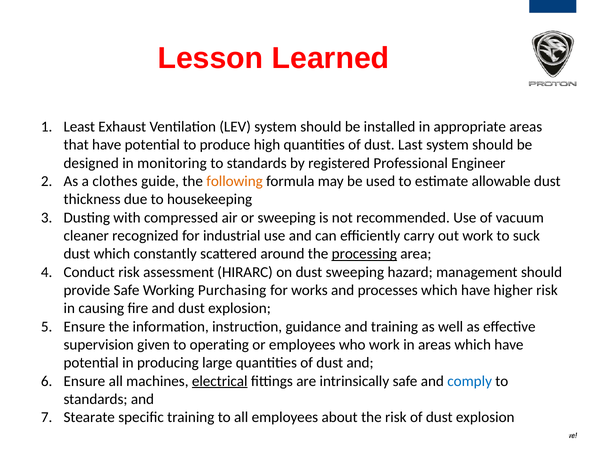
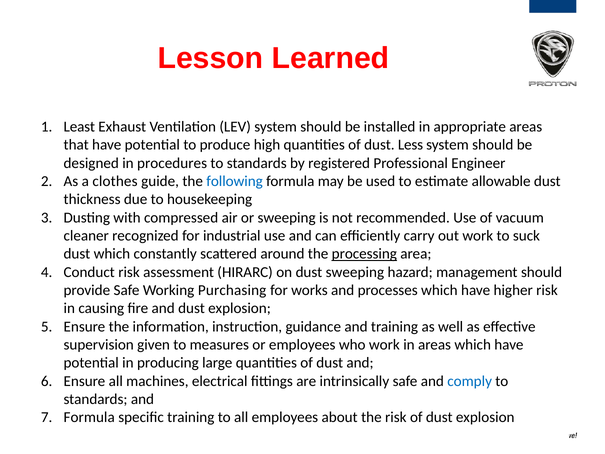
Last: Last -> Less
monitoring: monitoring -> procedures
following colour: orange -> blue
operating: operating -> measures
electrical underline: present -> none
Stearate at (89, 417): Stearate -> Formula
